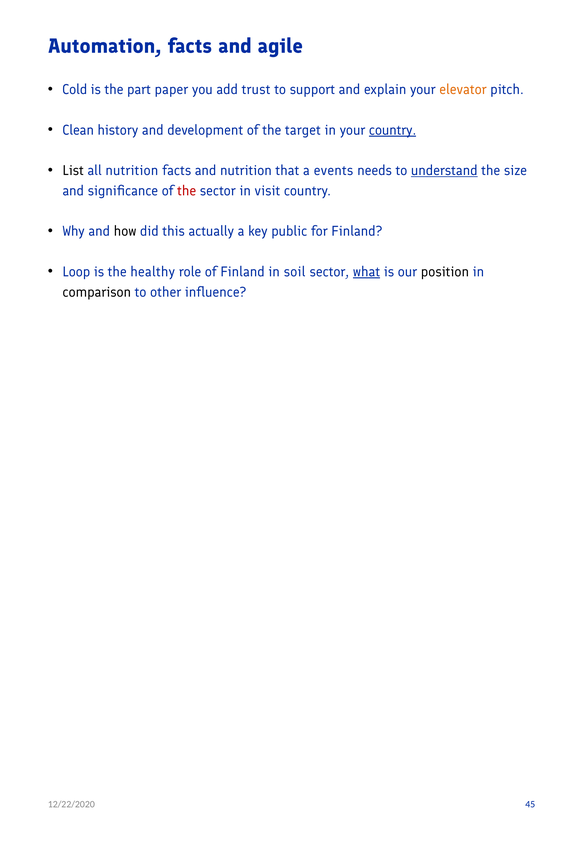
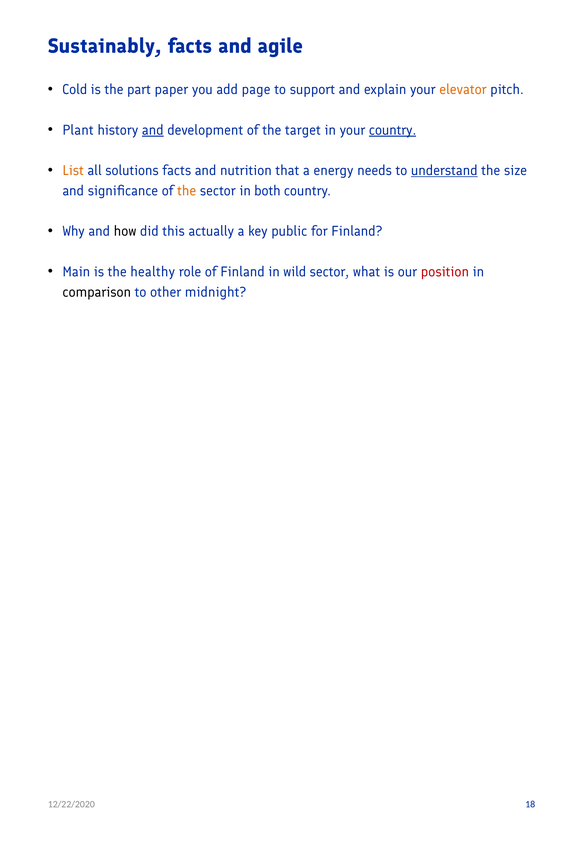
Automation: Automation -> Sustainably
trust: trust -> page
Clean: Clean -> Plant
and at (153, 130) underline: none -> present
List colour: black -> orange
all nutrition: nutrition -> solutions
events: events -> energy
the at (187, 191) colour: red -> orange
visit: visit -> both
Loop: Loop -> Main
soil: soil -> wild
what underline: present -> none
position colour: black -> red
influence: influence -> midnight
45: 45 -> 18
